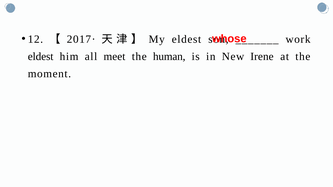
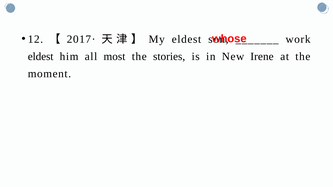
meet: meet -> most
human: human -> stories
